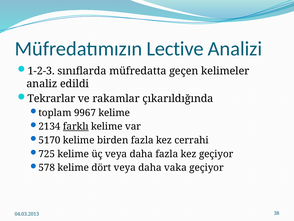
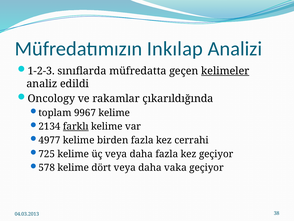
Lective: Lective -> Inkılap
kelimeler underline: none -> present
Tekrarlar: Tekrarlar -> Oncology
5170: 5170 -> 4977
